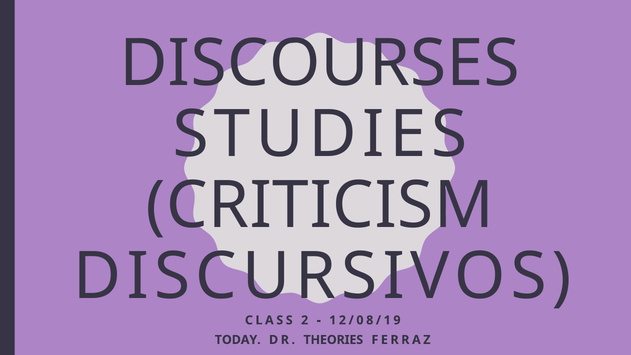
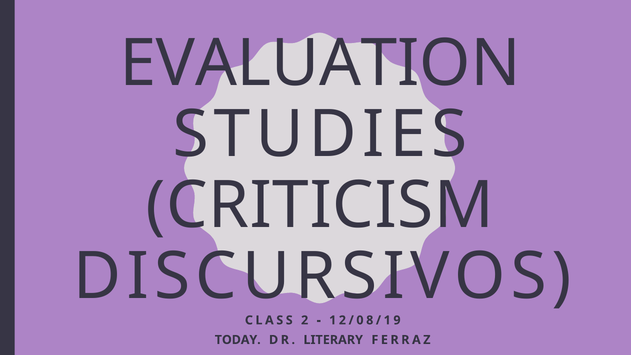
DISCOURSES: DISCOURSES -> EVALUATION
THEORIES: THEORIES -> LITERARY
